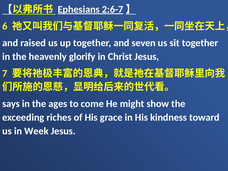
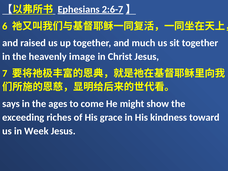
seven: seven -> much
glorify: glorify -> image
